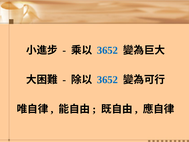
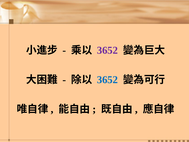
3652 at (107, 50) colour: blue -> purple
